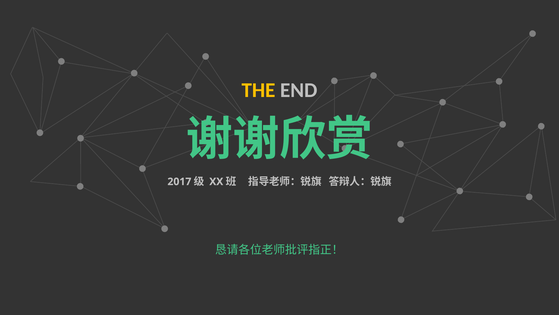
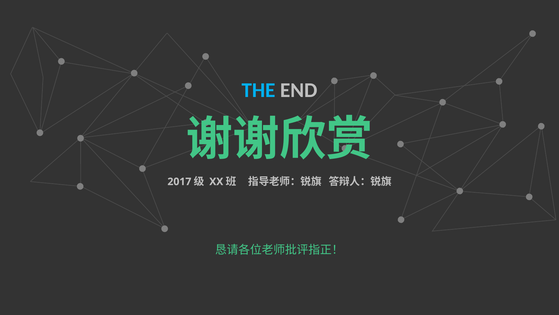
THE colour: yellow -> light blue
